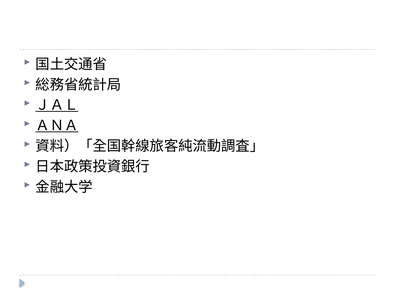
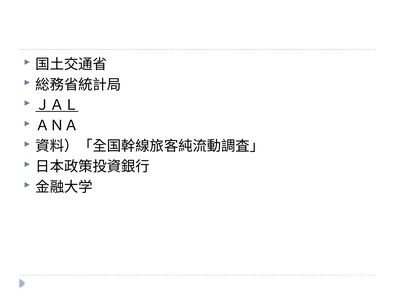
ＡＮＡ underline: present -> none
